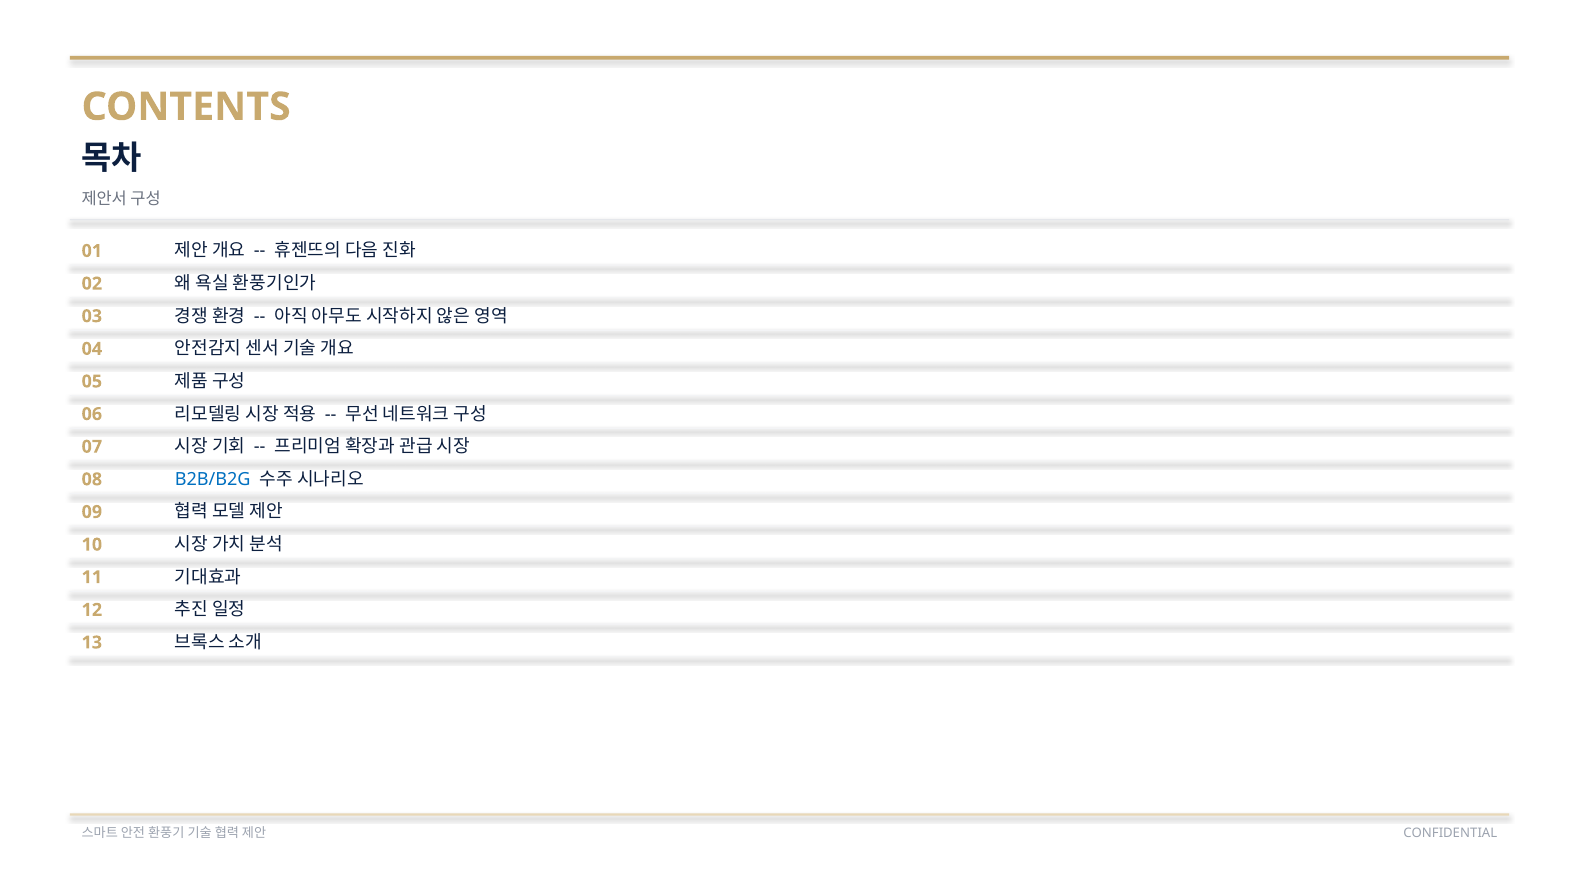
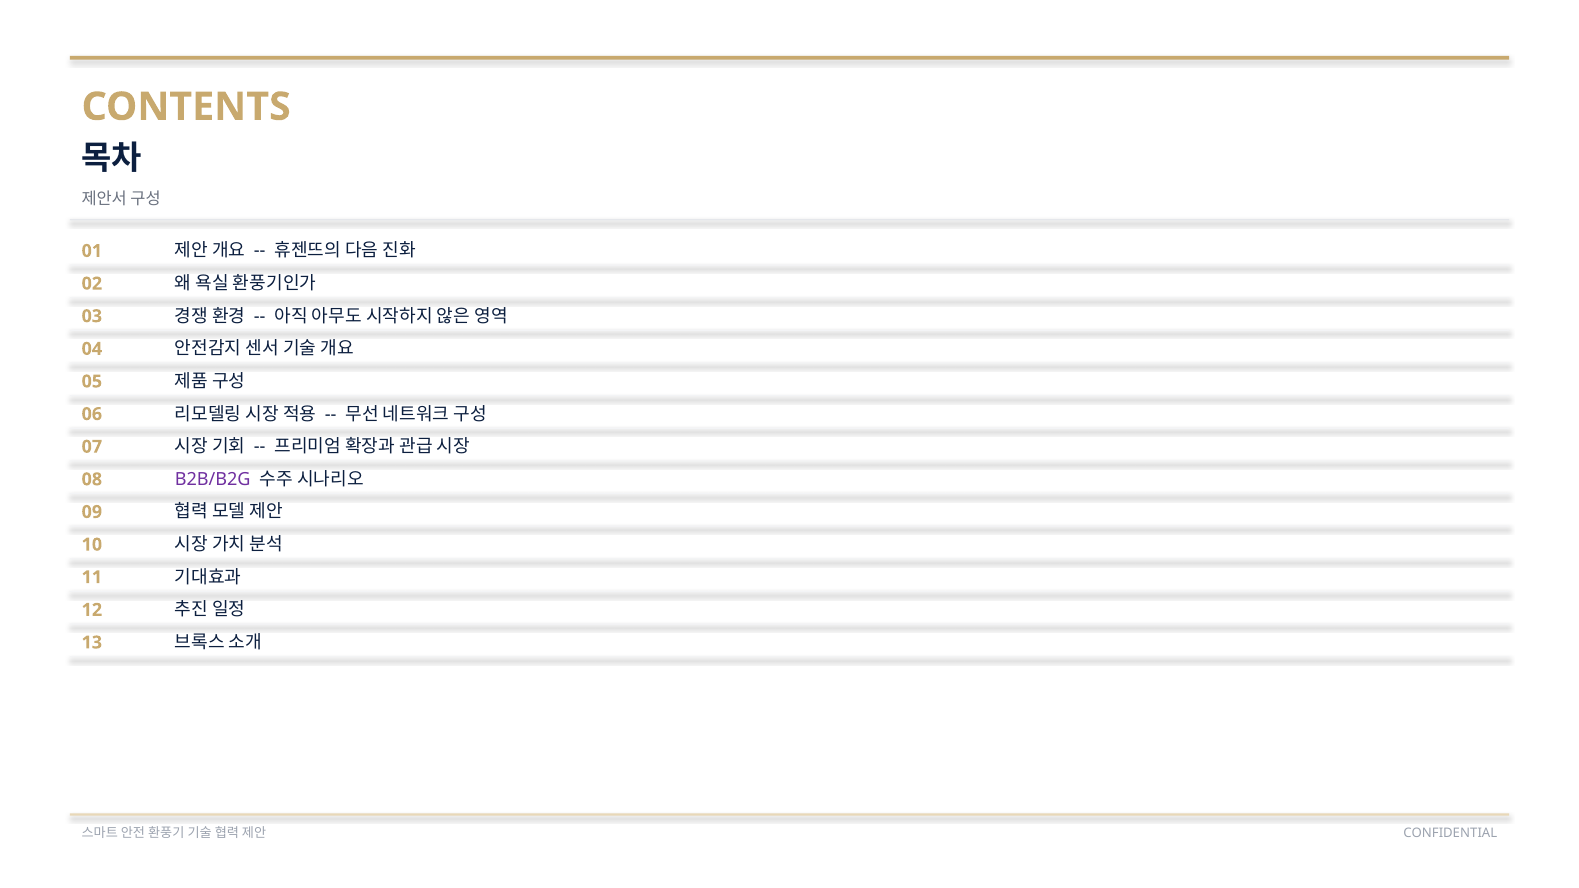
B2B/B2G colour: blue -> purple
